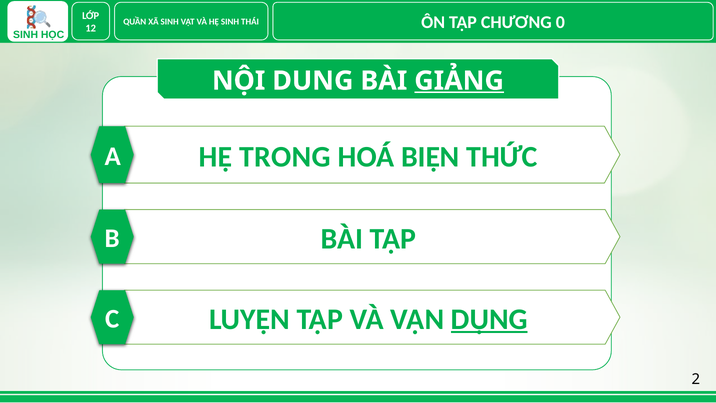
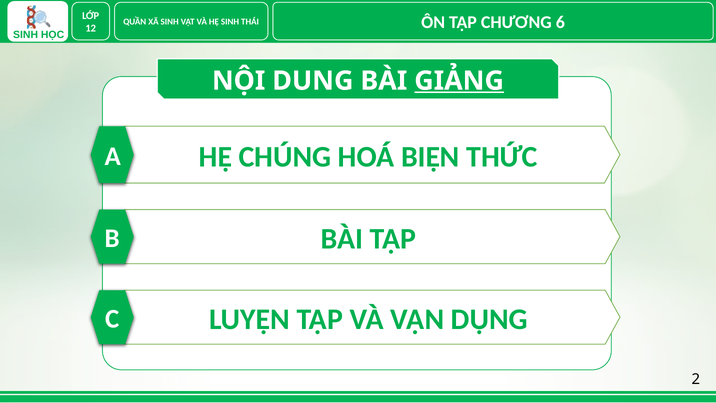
0: 0 -> 6
TRONG: TRONG -> CHÚNG
DỤNG underline: present -> none
